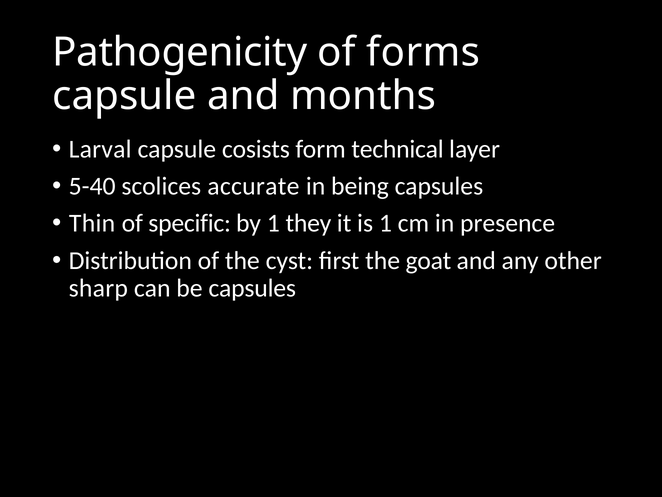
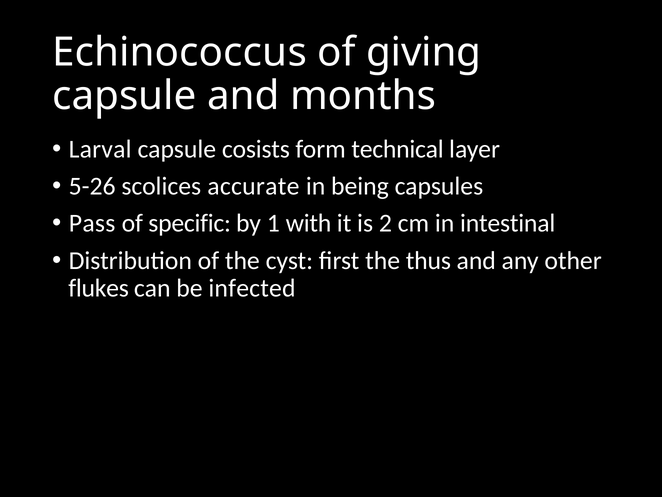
Pathogenicity: Pathogenicity -> Echinococcus
forms: forms -> giving
5-40: 5-40 -> 5-26
Thin: Thin -> Pass
they: they -> with
is 1: 1 -> 2
presence: presence -> intestinal
goat: goat -> thus
sharp: sharp -> flukes
be capsules: capsules -> infected
